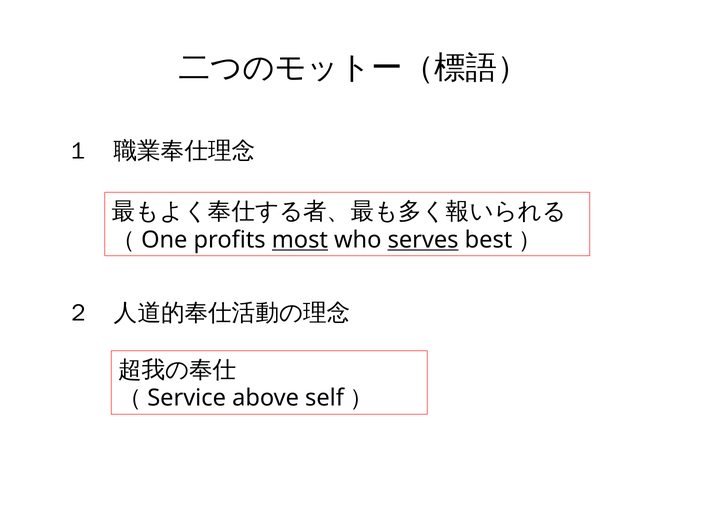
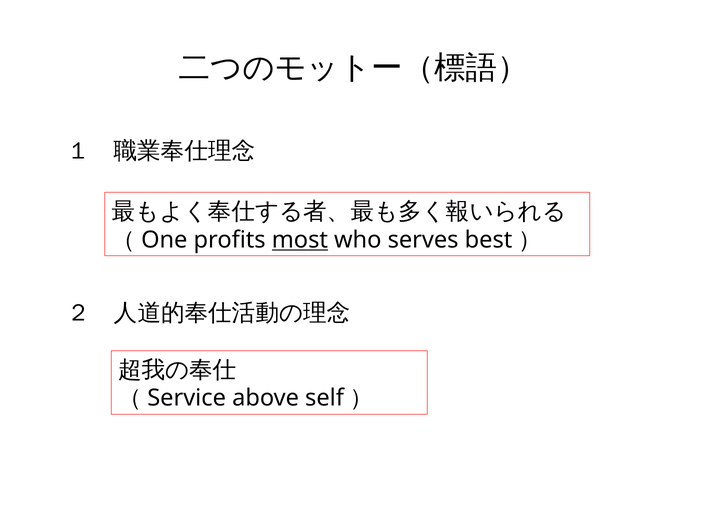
serves underline: present -> none
